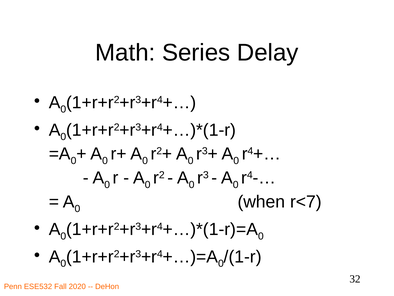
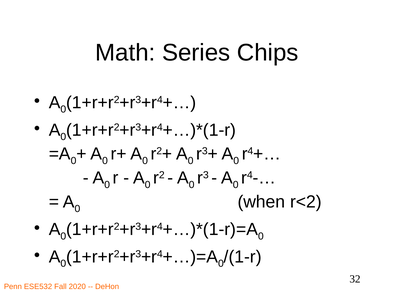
Delay: Delay -> Chips
r<7: r<7 -> r<2
